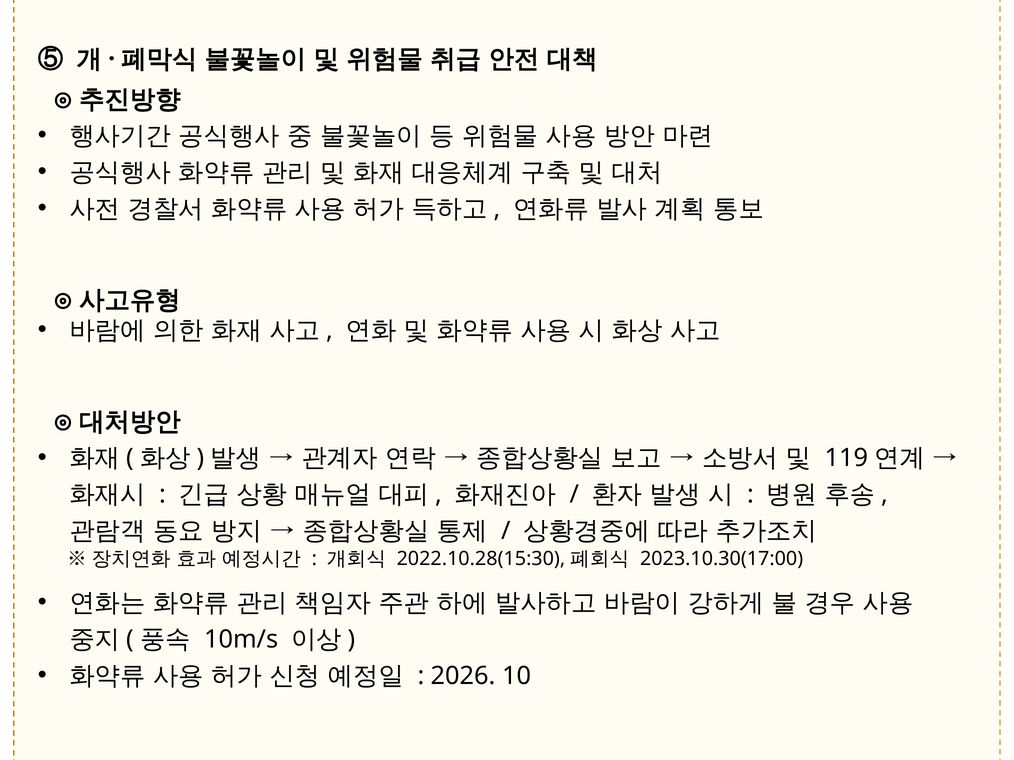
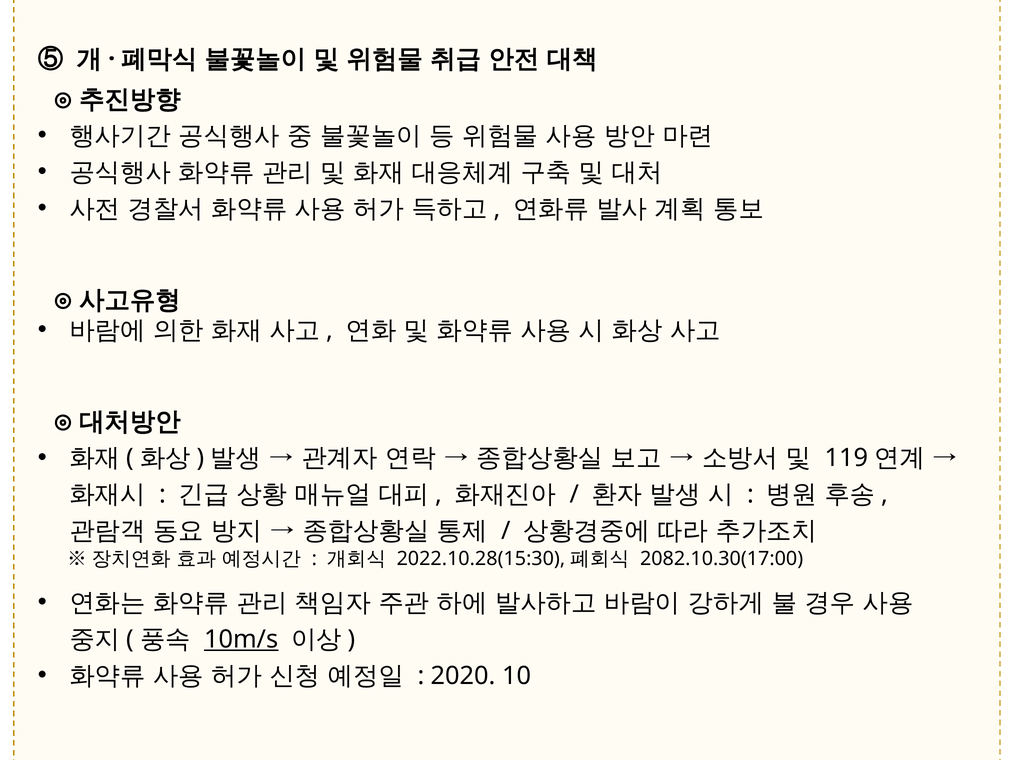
2023.10.30(17:00: 2023.10.30(17:00 -> 2082.10.30(17:00
10m/s underline: none -> present
2026: 2026 -> 2020
